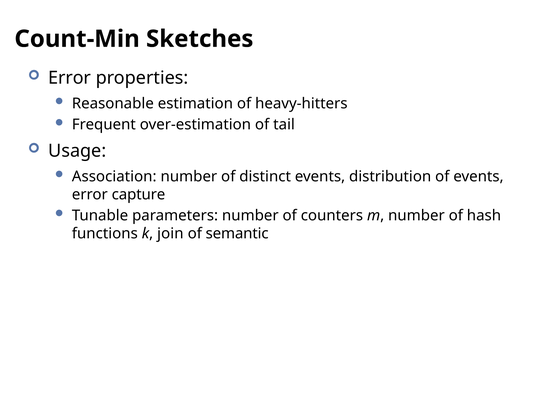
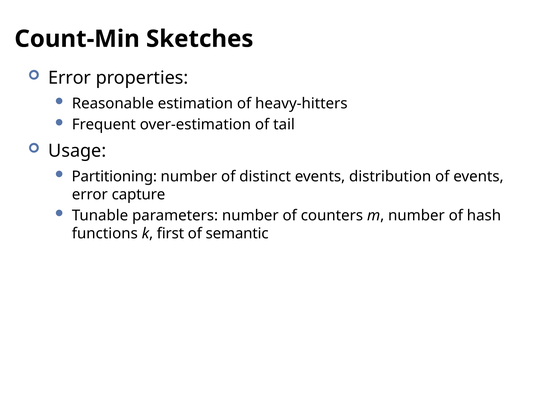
Association: Association -> Partitioning
join: join -> first
